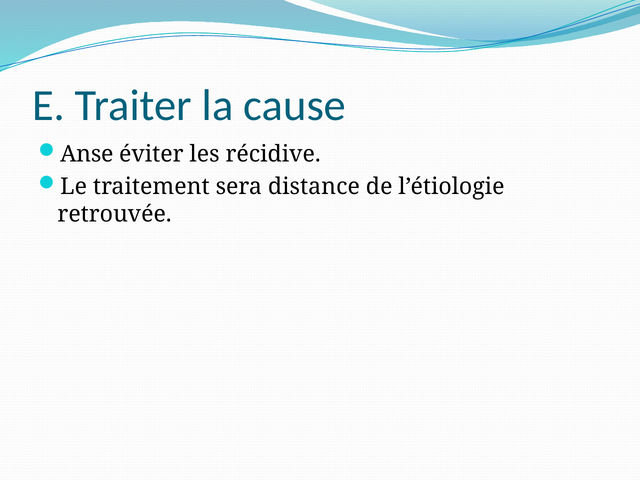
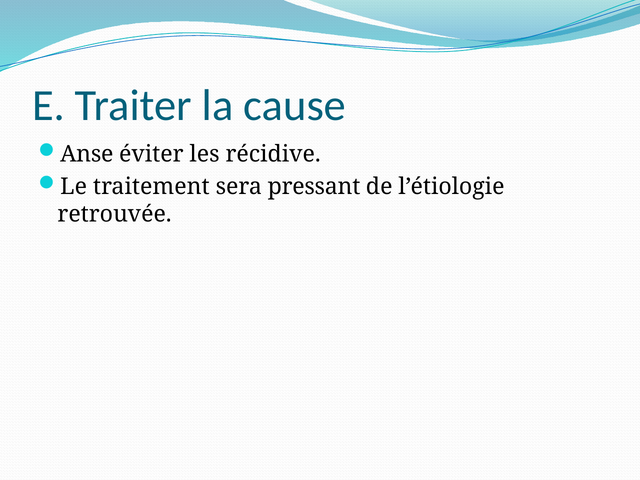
distance: distance -> pressant
